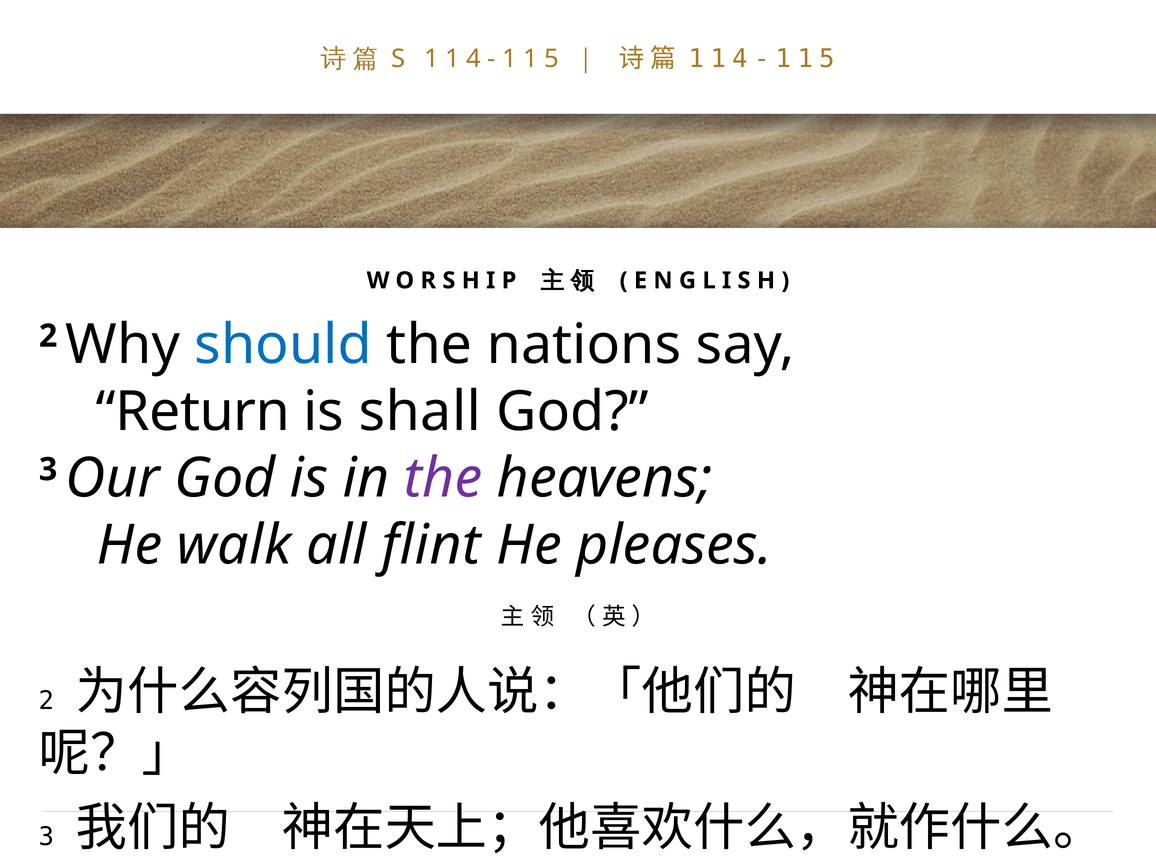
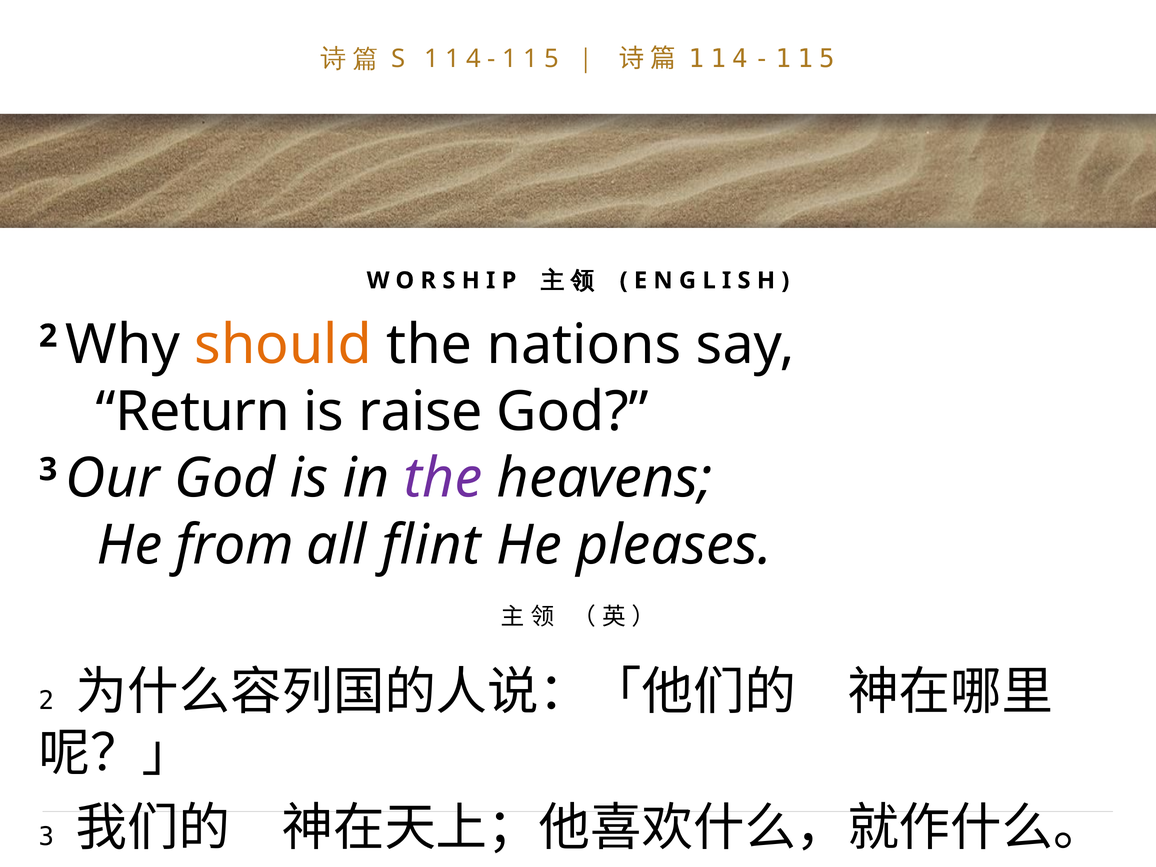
should colour: blue -> orange
shall: shall -> raise
walk: walk -> from
